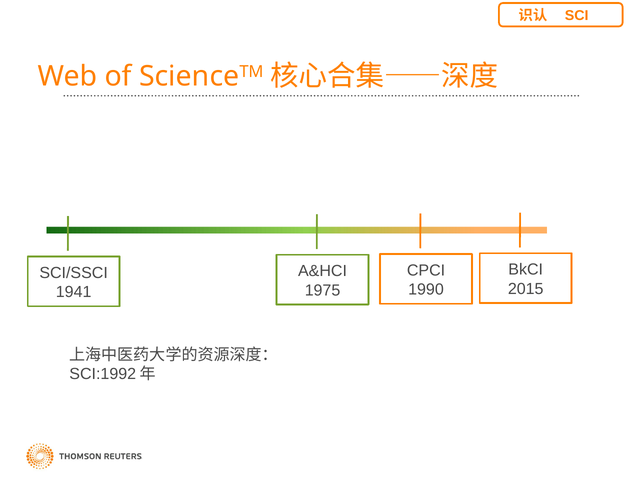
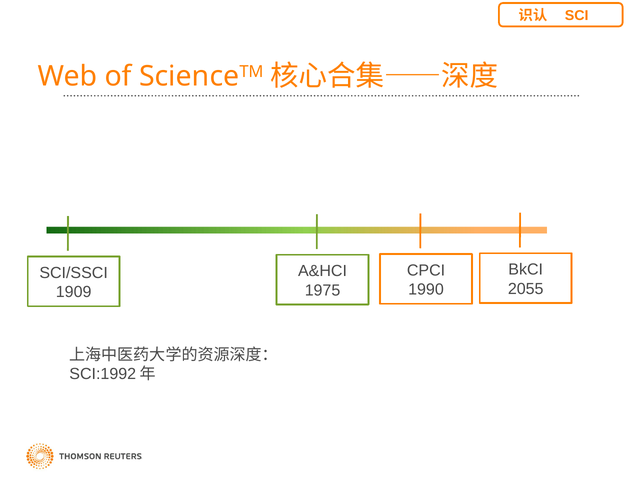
2015: 2015 -> 2055
1941: 1941 -> 1909
